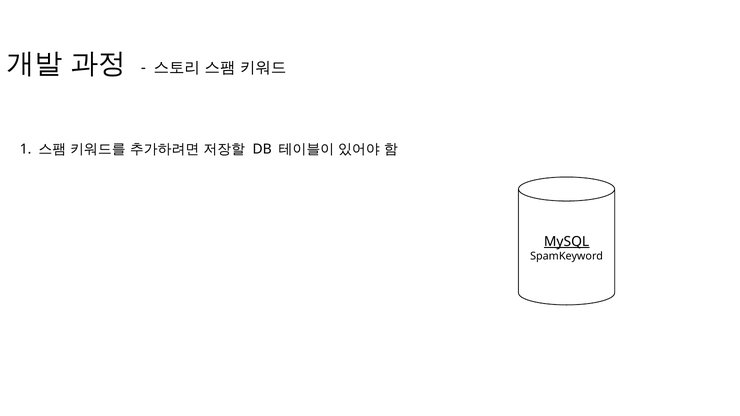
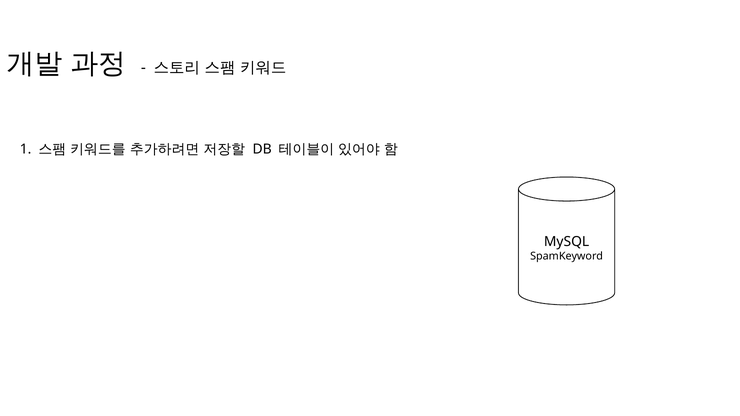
MySQL underline: present -> none
